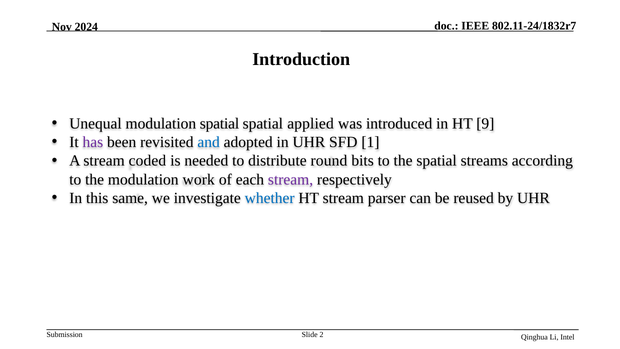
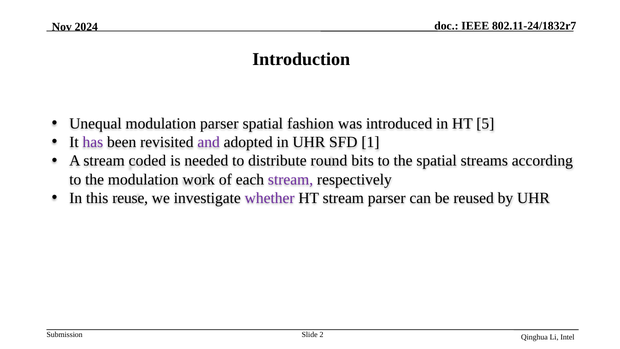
modulation spatial: spatial -> parser
applied: applied -> fashion
9: 9 -> 5
and colour: blue -> purple
same: same -> reuse
whether colour: blue -> purple
